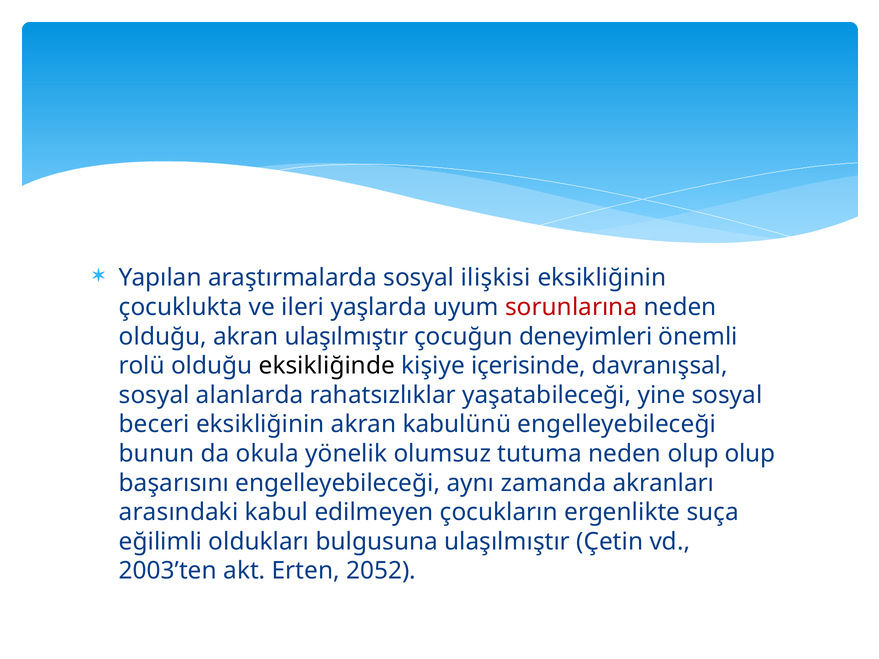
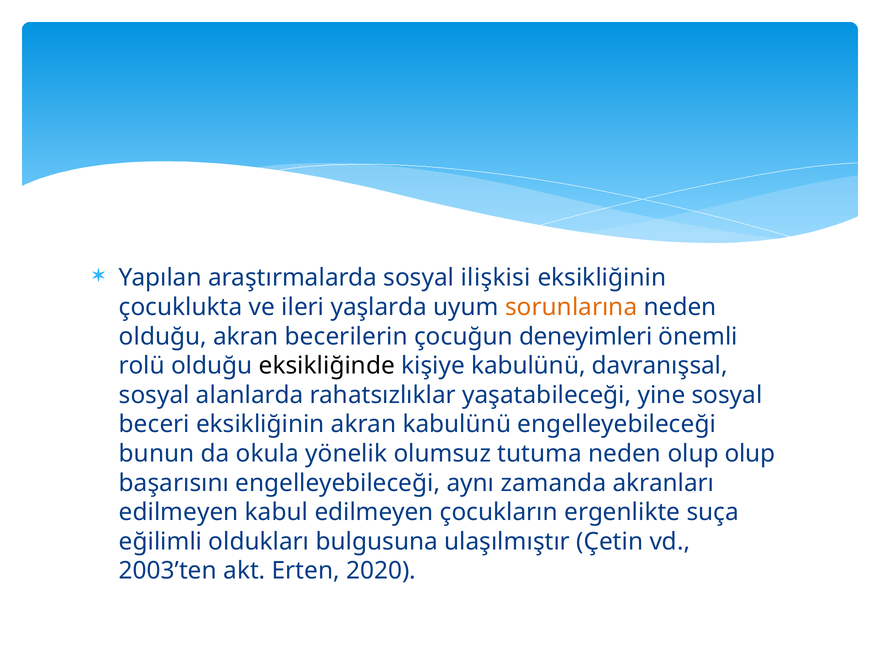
sorunlarına colour: red -> orange
akran ulaşılmıştır: ulaşılmıştır -> becerilerin
kişiye içerisinde: içerisinde -> kabulünü
arasındaki at (179, 512): arasındaki -> edilmeyen
2052: 2052 -> 2020
